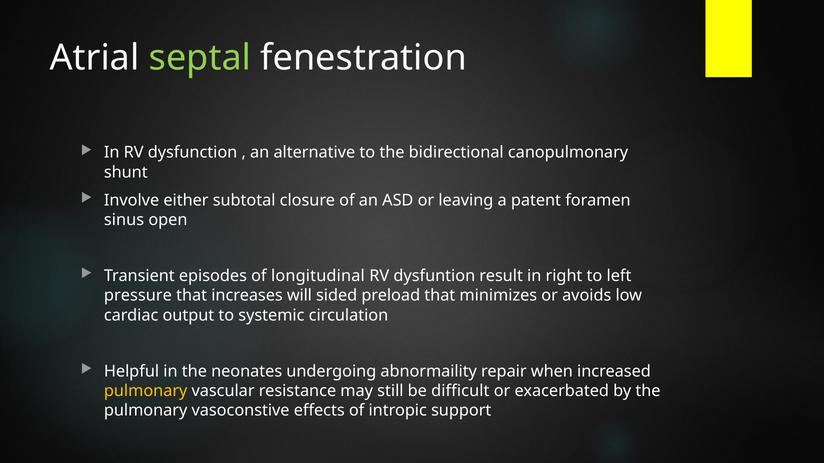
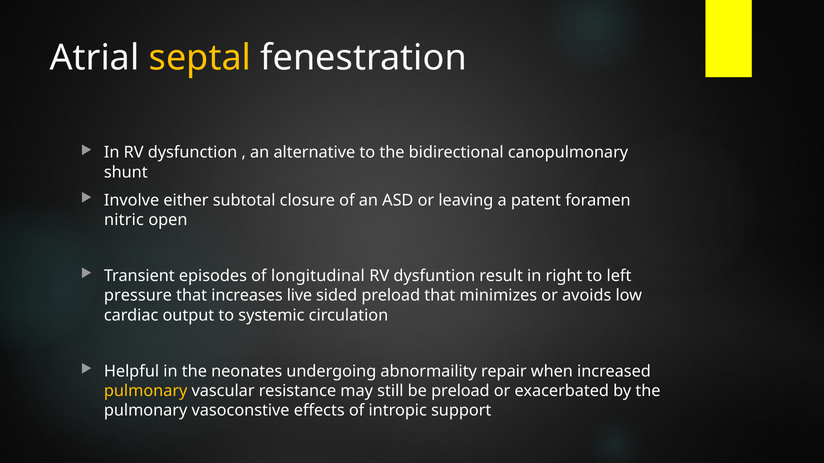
septal colour: light green -> yellow
sinus: sinus -> nitric
will: will -> live
be difficult: difficult -> preload
